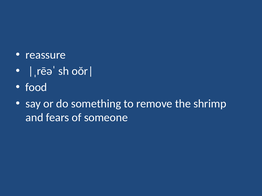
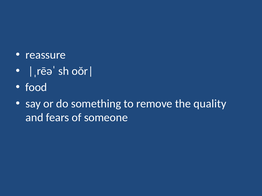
shrimp: shrimp -> quality
